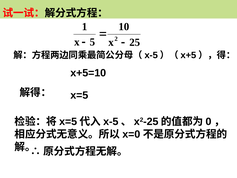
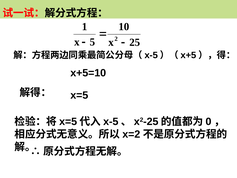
x=0: x=0 -> x=2
